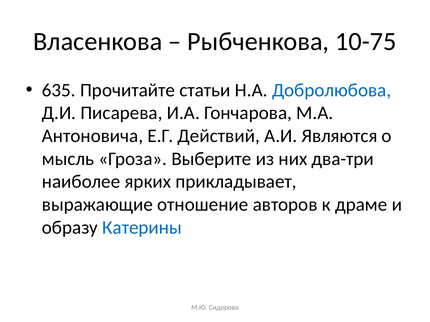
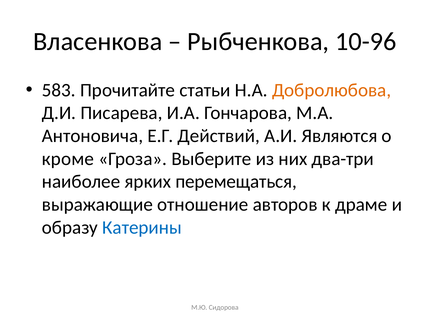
10-75: 10-75 -> 10-96
635: 635 -> 583
Добролюбова colour: blue -> orange
мысль: мысль -> кроме
прикладывает: прикладывает -> перемещаться
